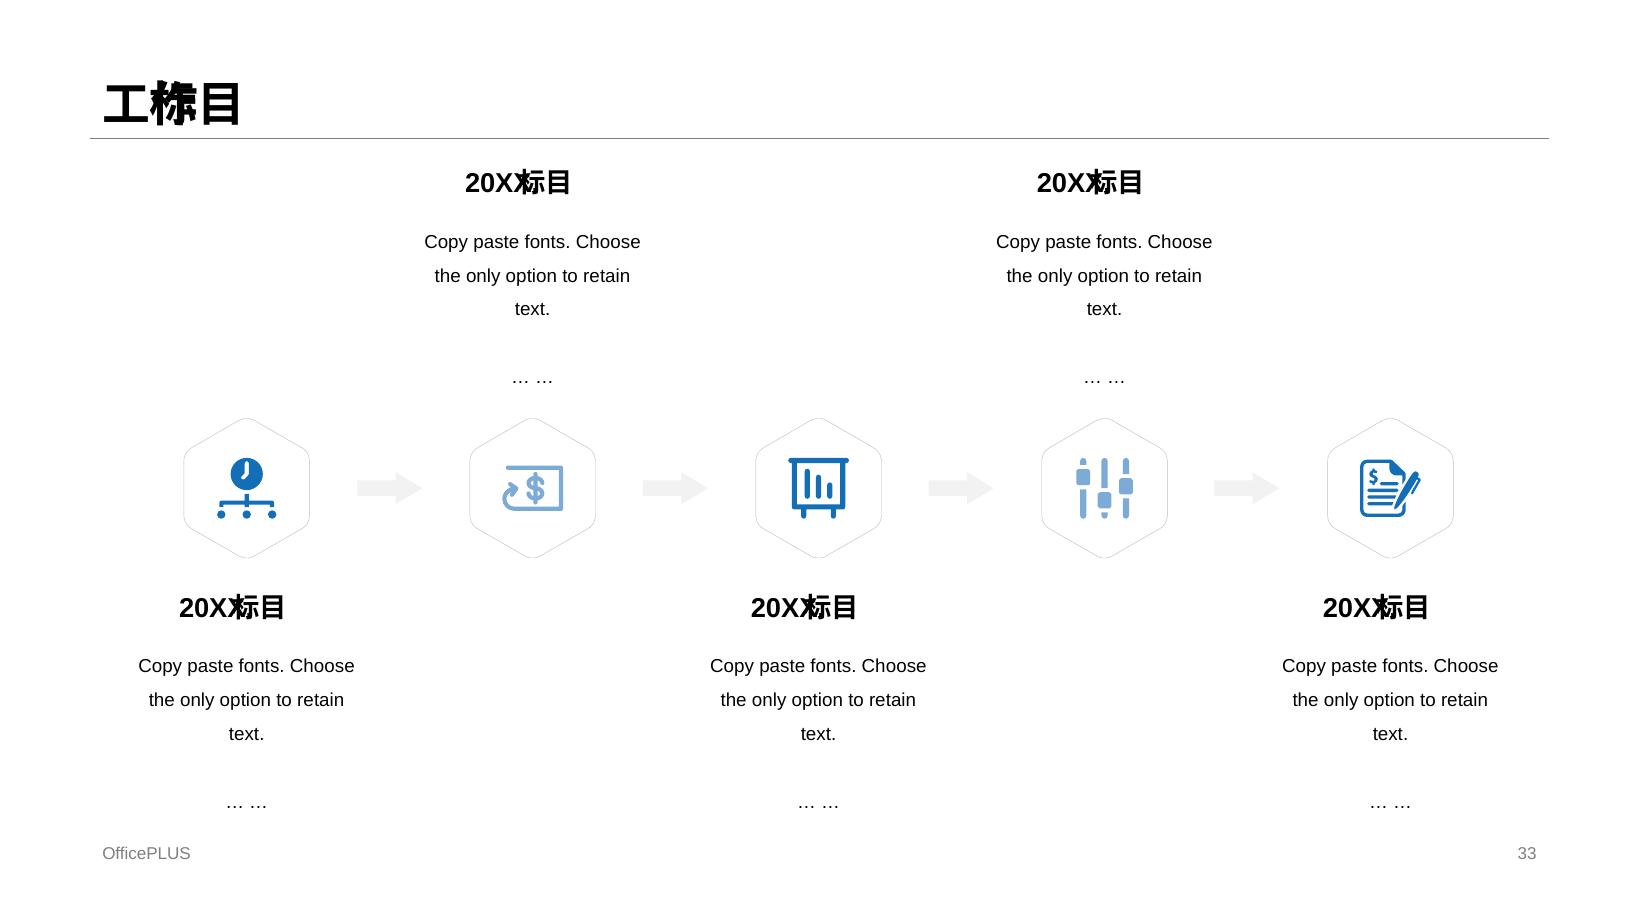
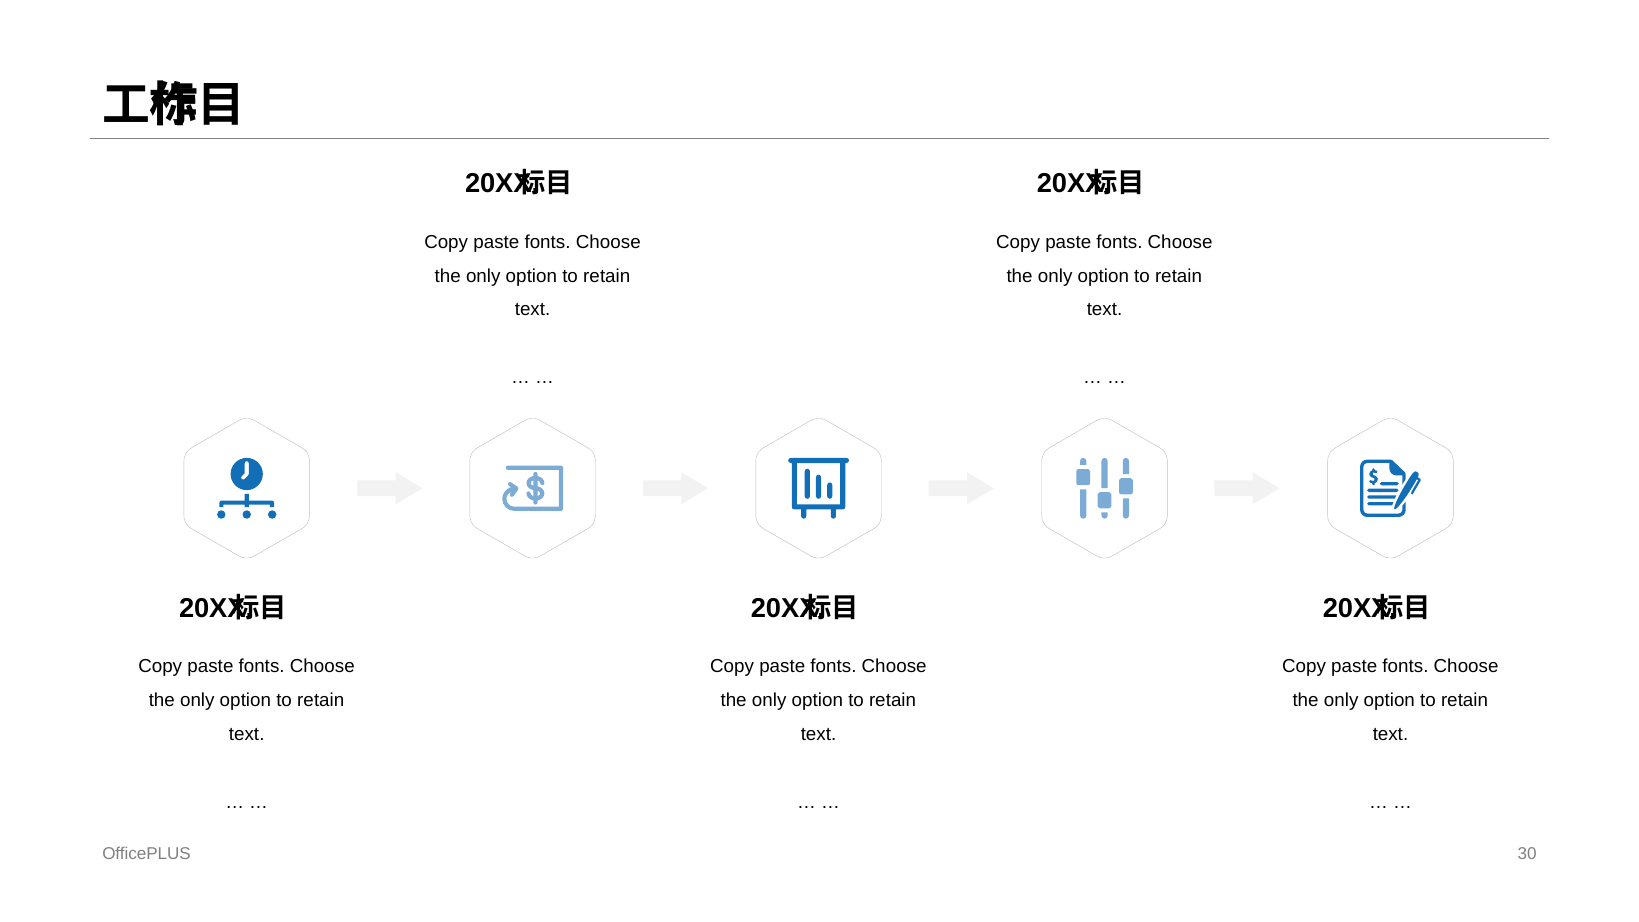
33: 33 -> 30
